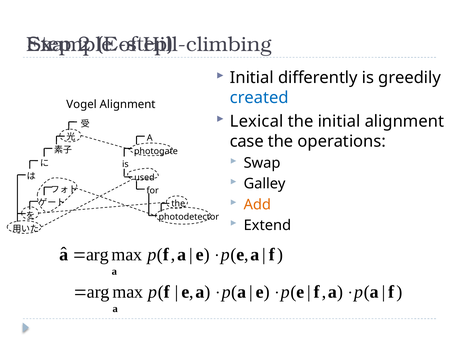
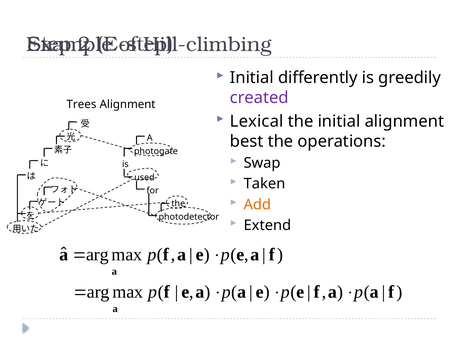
created colour: blue -> purple
Vogel: Vogel -> Trees
case: case -> best
Galley: Galley -> Taken
